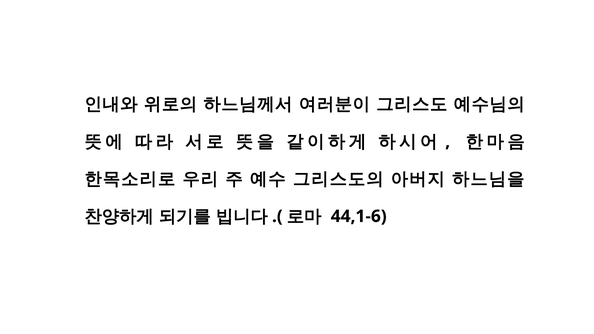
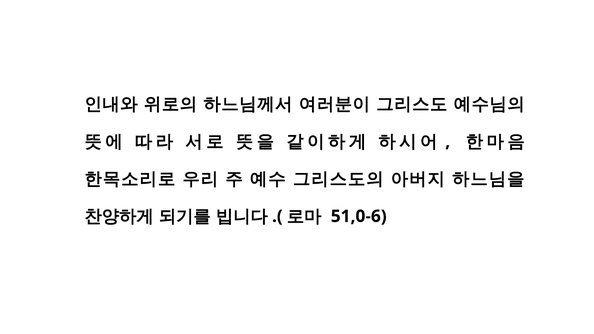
44,1-6: 44,1-6 -> 51,0-6
